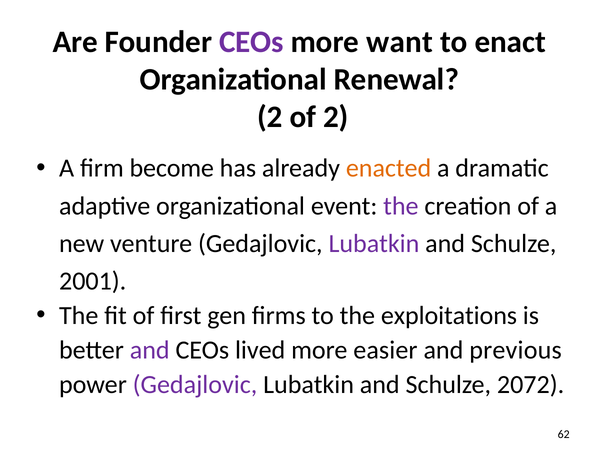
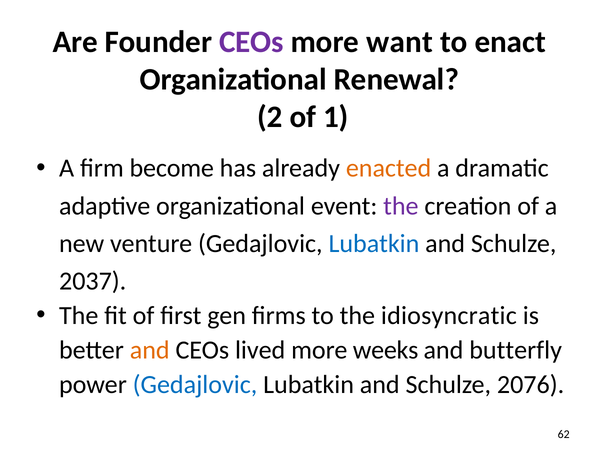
of 2: 2 -> 1
Lubatkin at (374, 243) colour: purple -> blue
2001: 2001 -> 2037
exploitations: exploitations -> idiosyncratic
and at (150, 350) colour: purple -> orange
easier: easier -> weeks
previous: previous -> butterfly
Gedajlovic at (195, 384) colour: purple -> blue
2072: 2072 -> 2076
